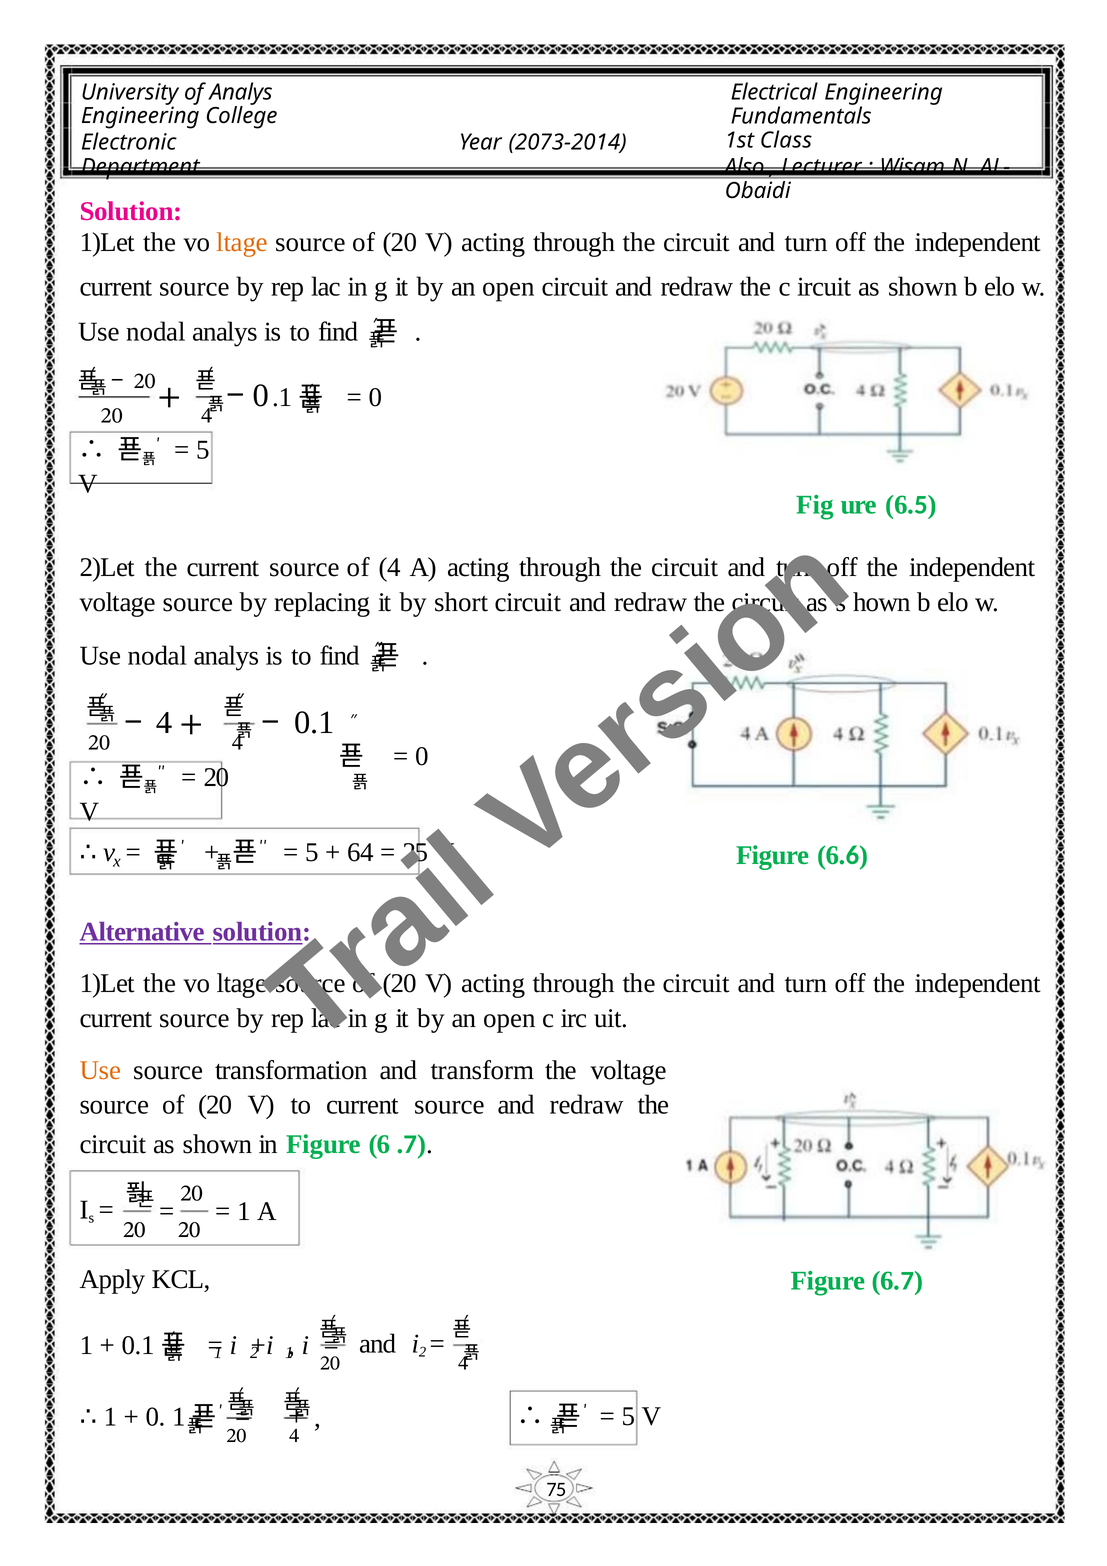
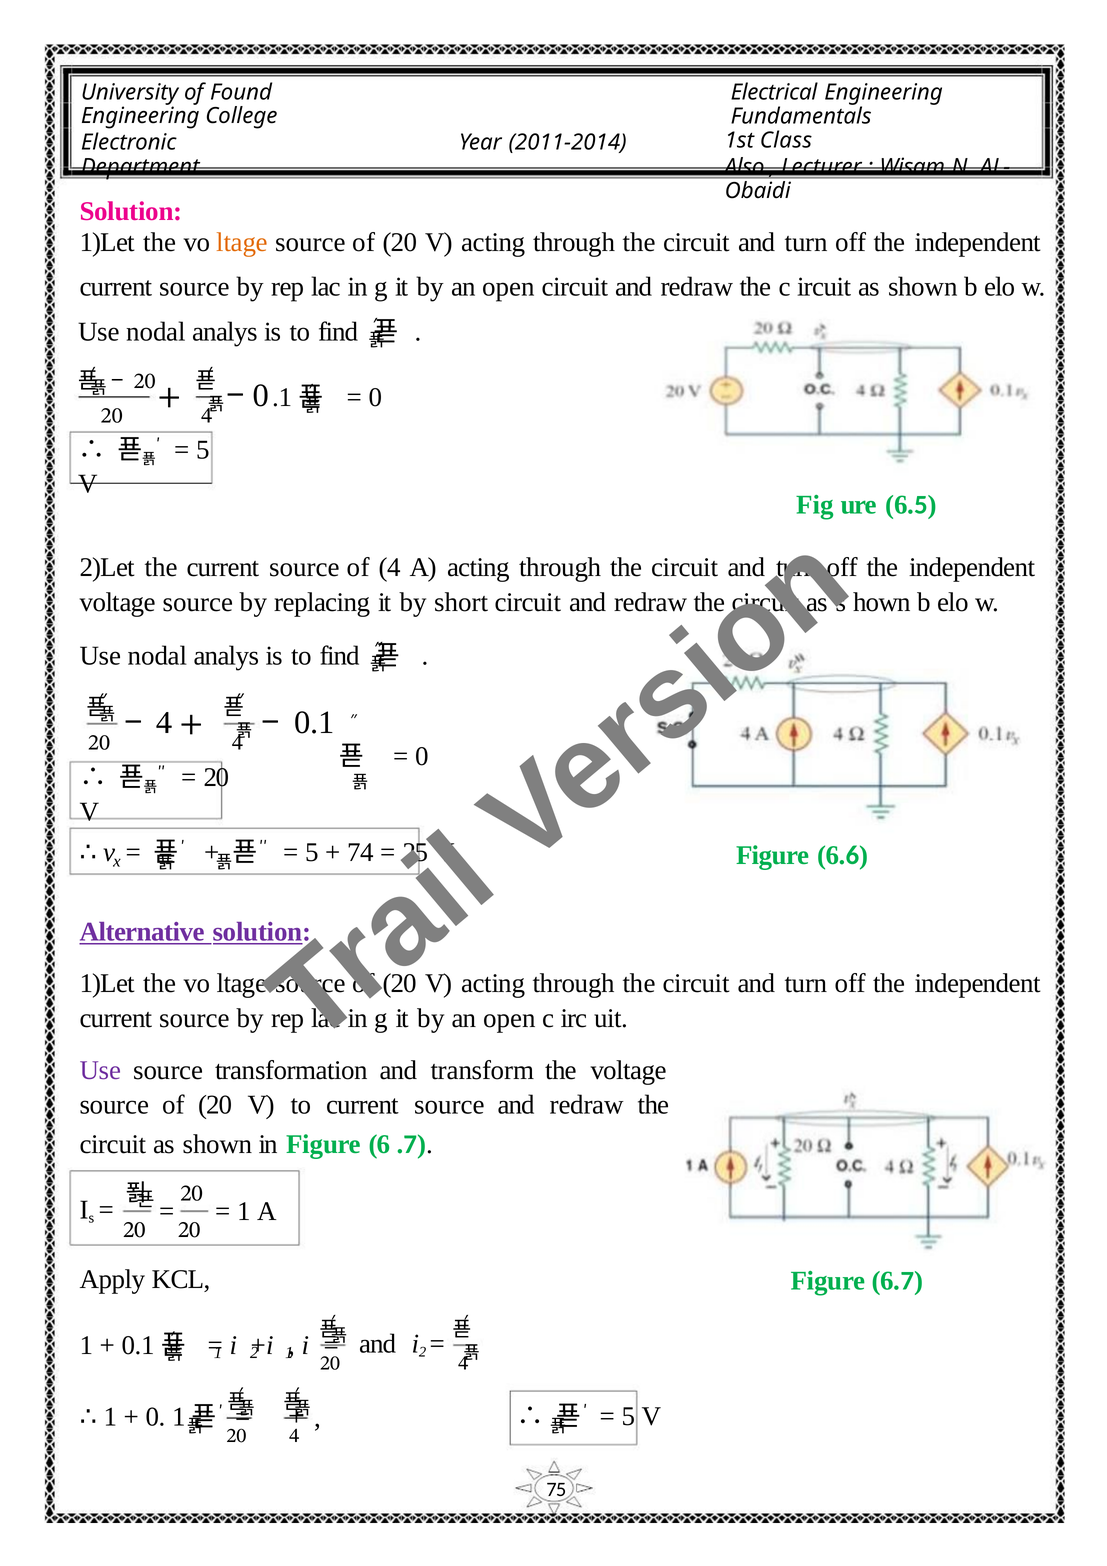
of Analys: Analys -> Found
2073-2014: 2073-2014 -> 2011-2014
64: 64 -> 74
Use at (100, 1071) colour: orange -> purple
